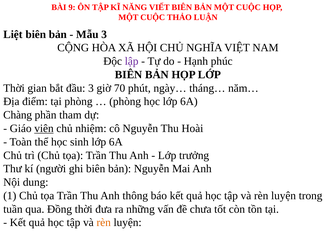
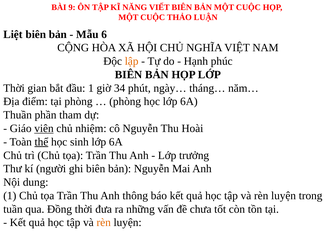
Mẫu 3: 3 -> 6
lập colour: purple -> orange
đầu 3: 3 -> 1
70: 70 -> 34
Chàng: Chàng -> Thuần
thể underline: none -> present
